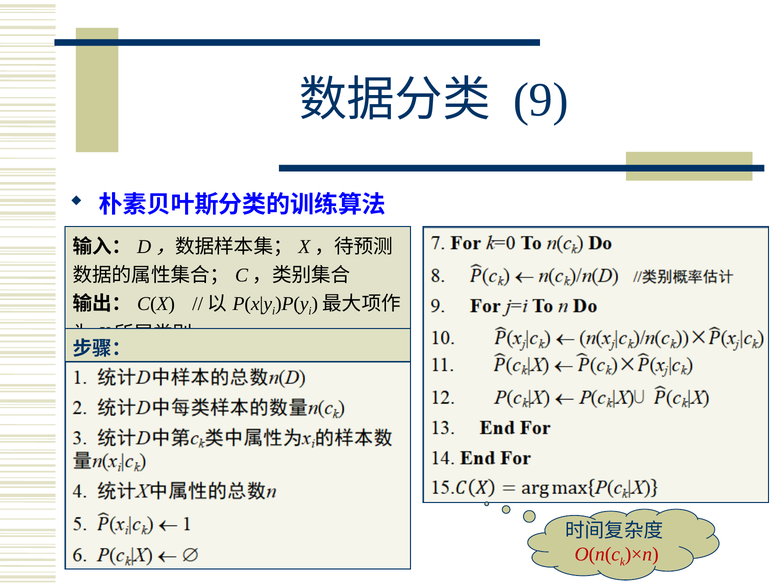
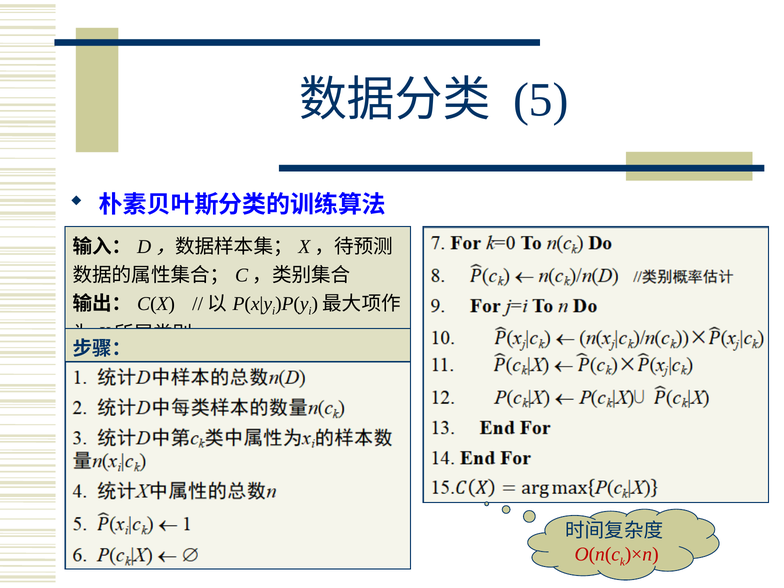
9: 9 -> 5
